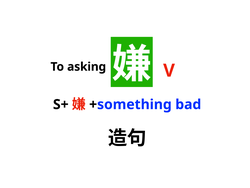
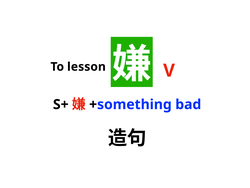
asking: asking -> lesson
